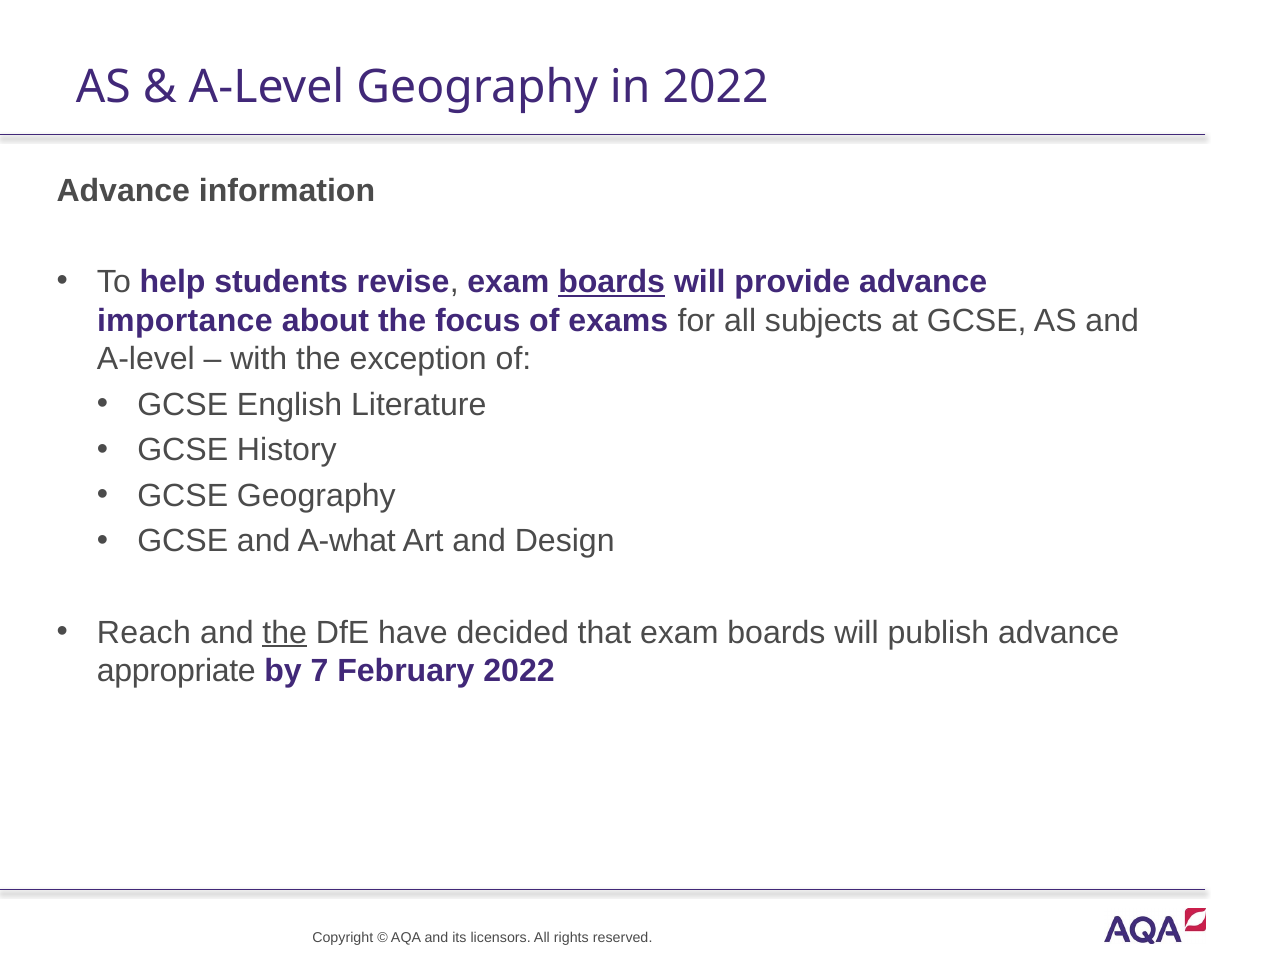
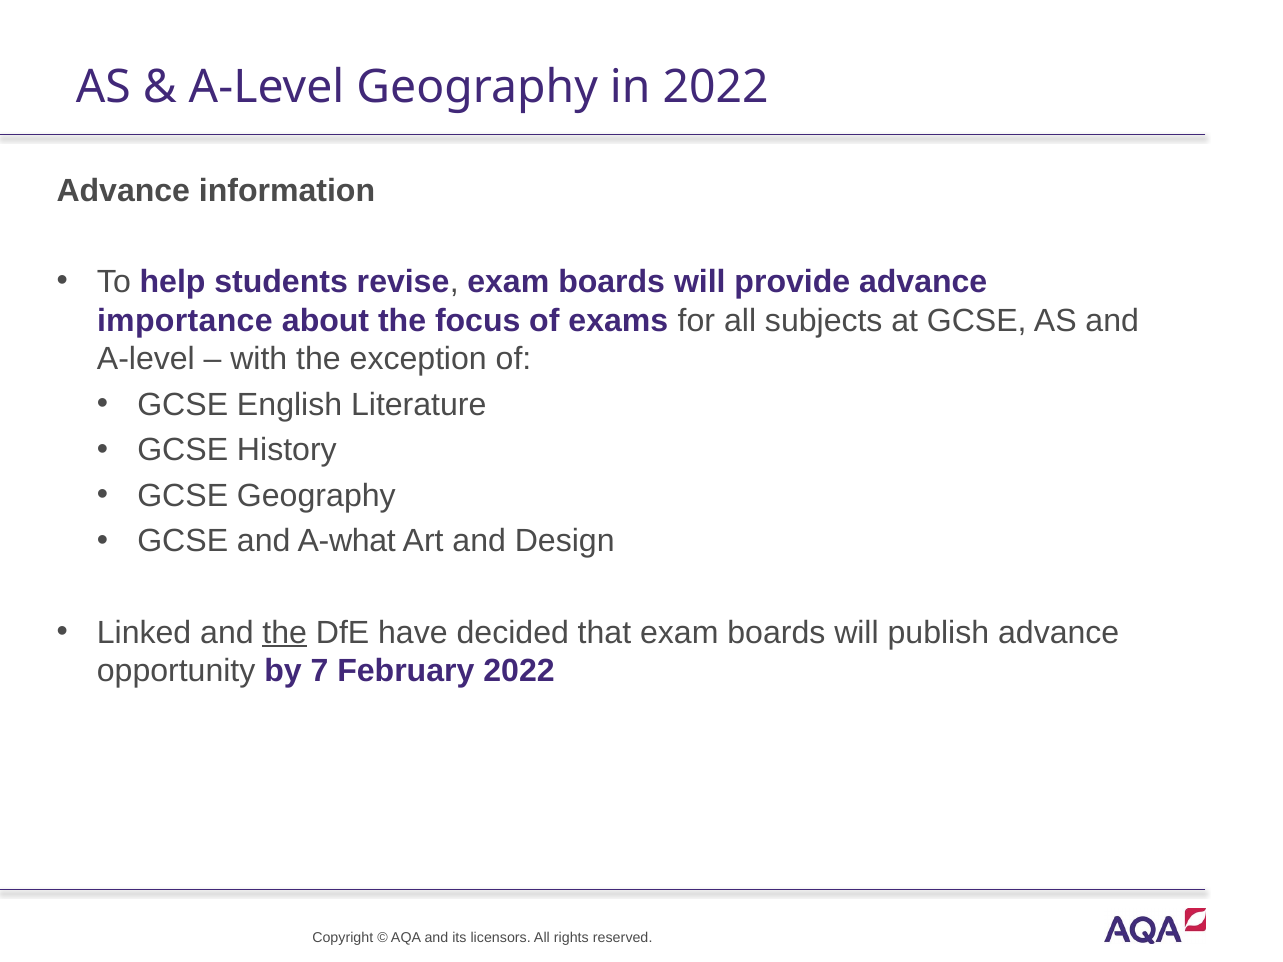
boards at (612, 282) underline: present -> none
Reach: Reach -> Linked
appropriate: appropriate -> opportunity
